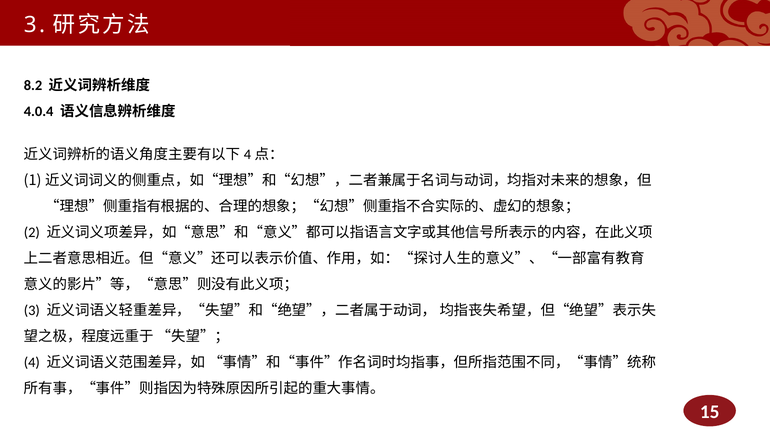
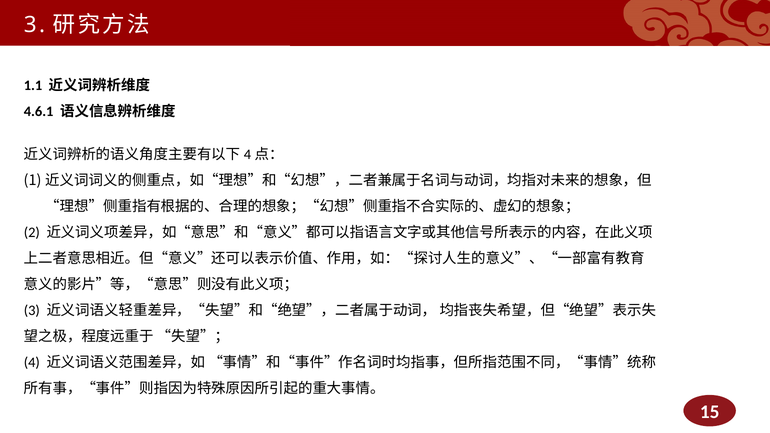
8.2: 8.2 -> 1.1
4.0.4: 4.0.4 -> 4.6.1
